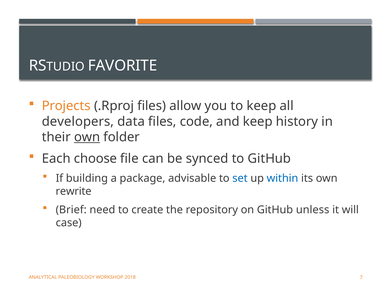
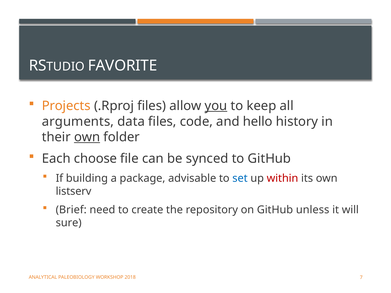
you underline: none -> present
developers: developers -> arguments
and keep: keep -> hello
within colour: blue -> red
rewrite: rewrite -> listserv
case: case -> sure
